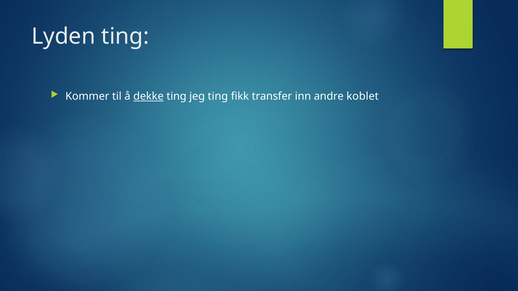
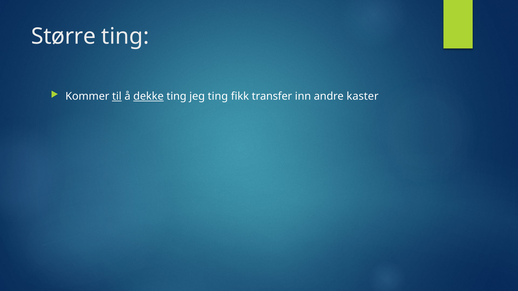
Lyden: Lyden -> Større
til underline: none -> present
koblet: koblet -> kaster
